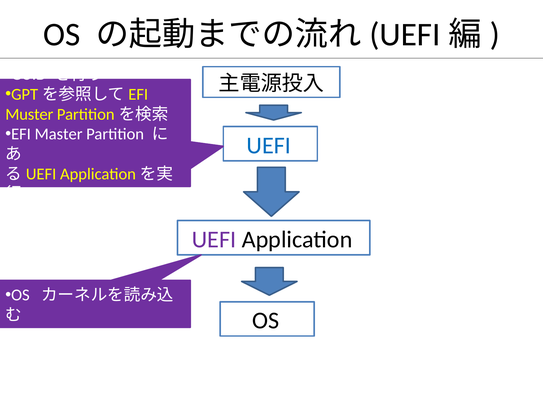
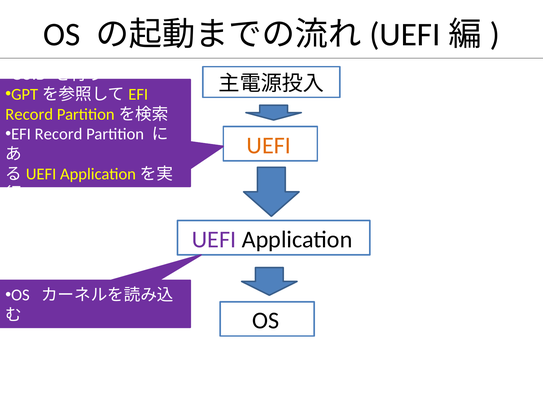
Muster at (29, 114): Muster -> Record
EFI Master: Master -> Record
UEFI at (269, 146) colour: blue -> orange
